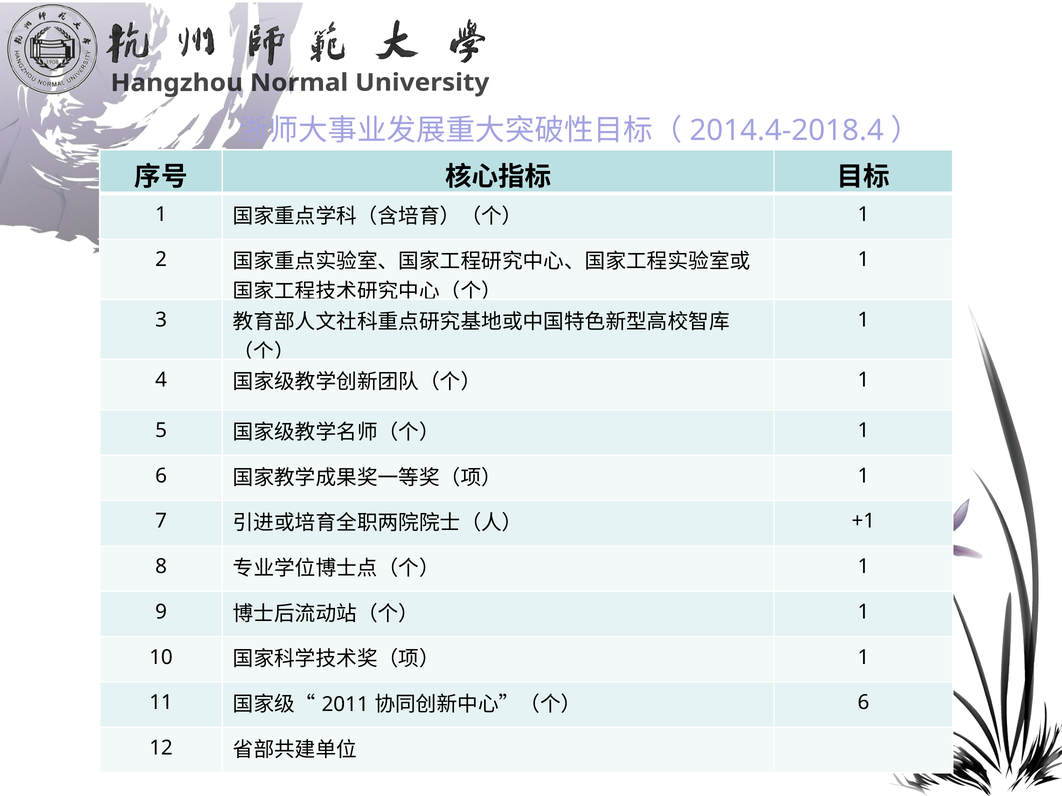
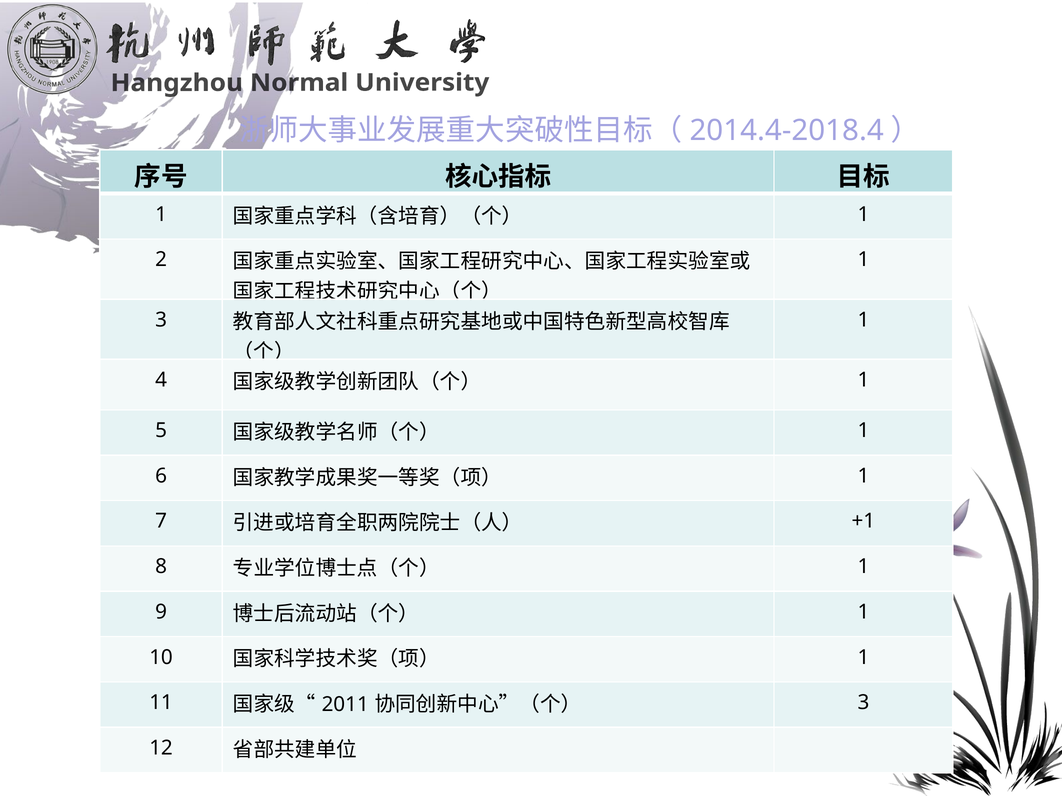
6 at (863, 703): 6 -> 3
